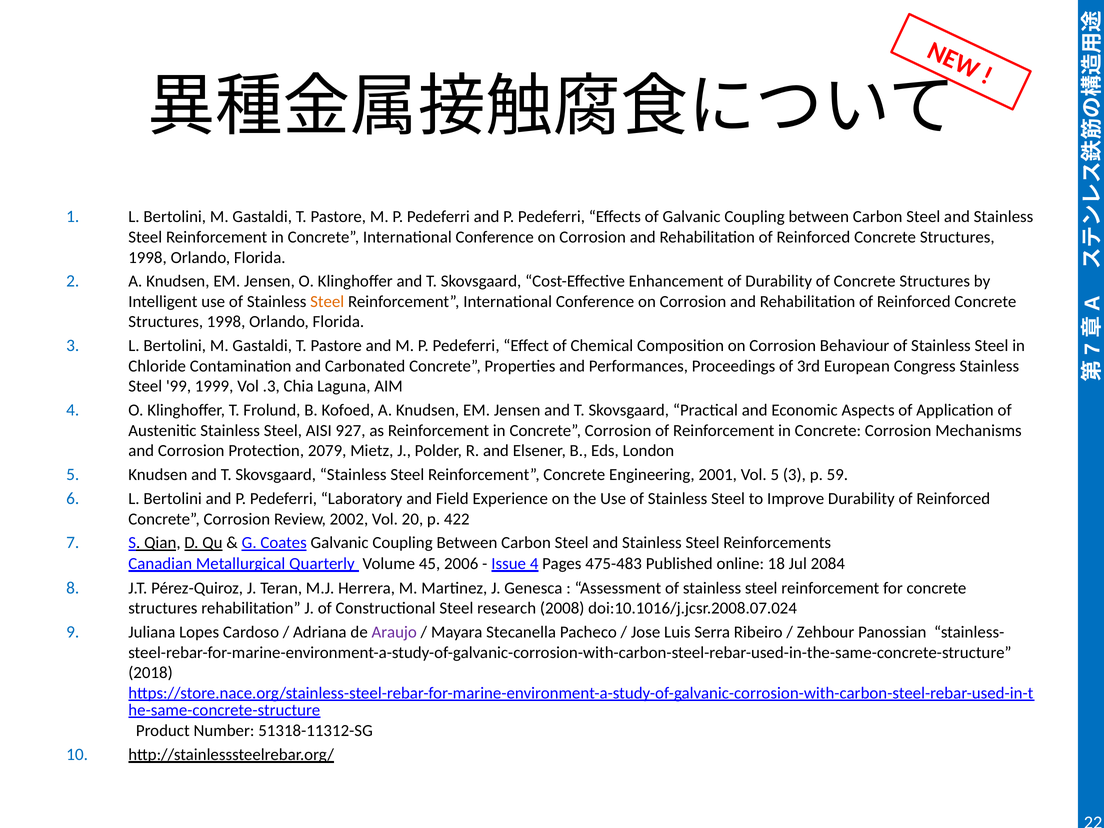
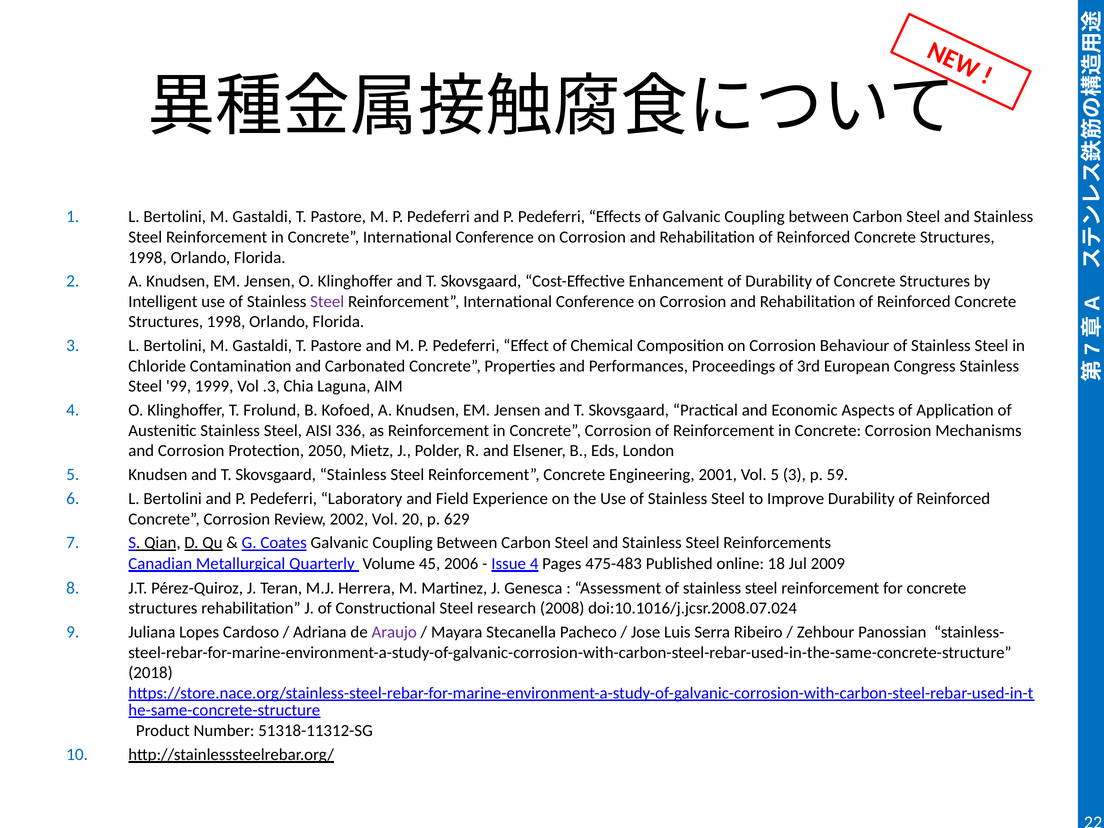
Steel at (327, 302) colour: orange -> purple
927: 927 -> 336
2079: 2079 -> 2050
422: 422 -> 629
2084: 2084 -> 2009
